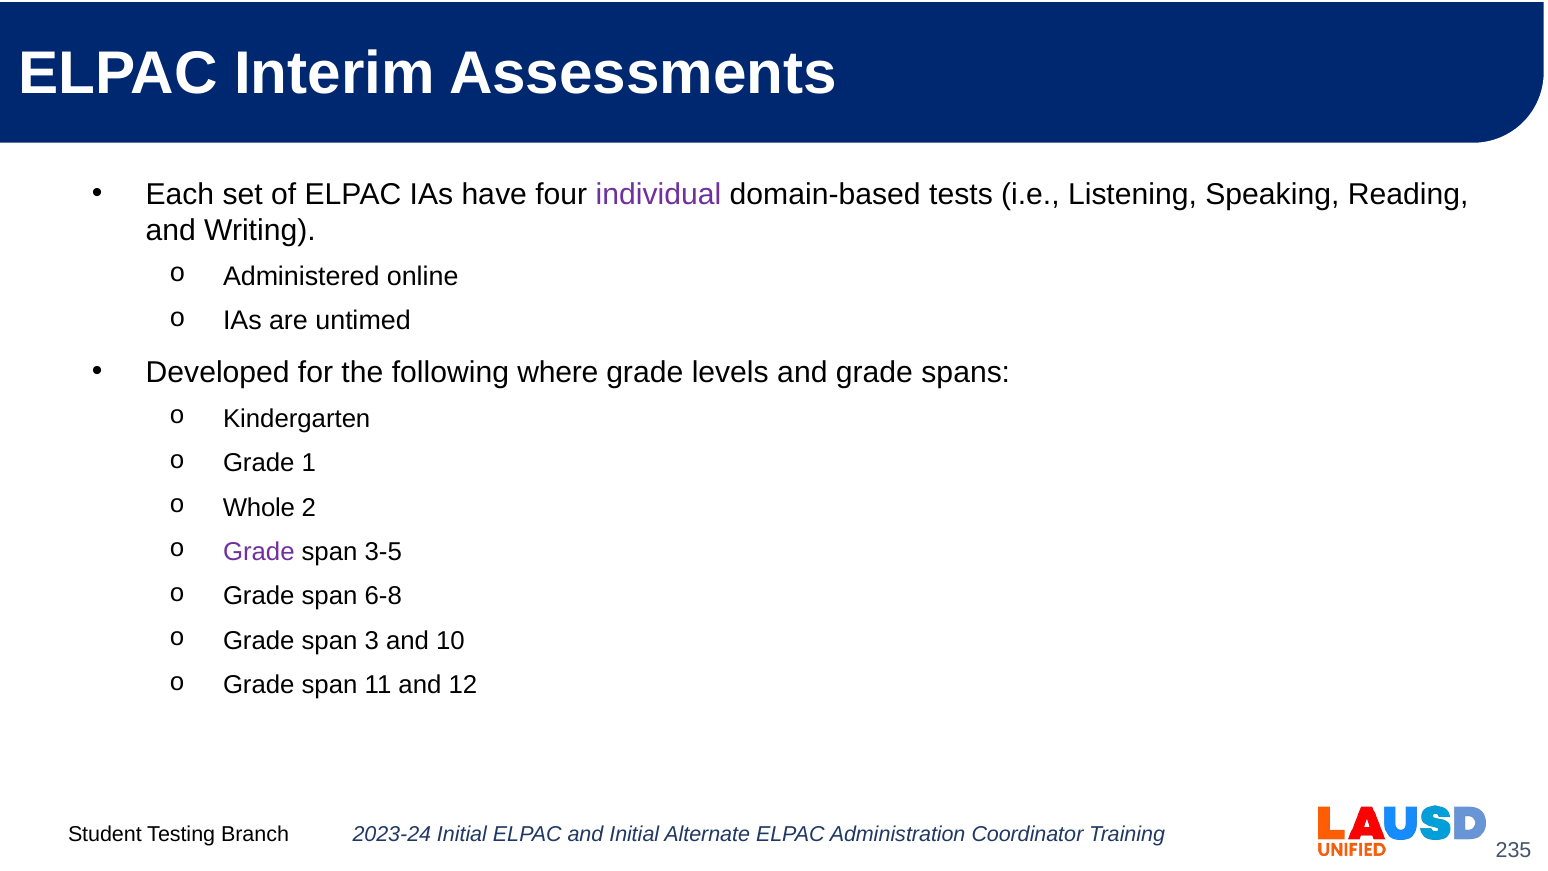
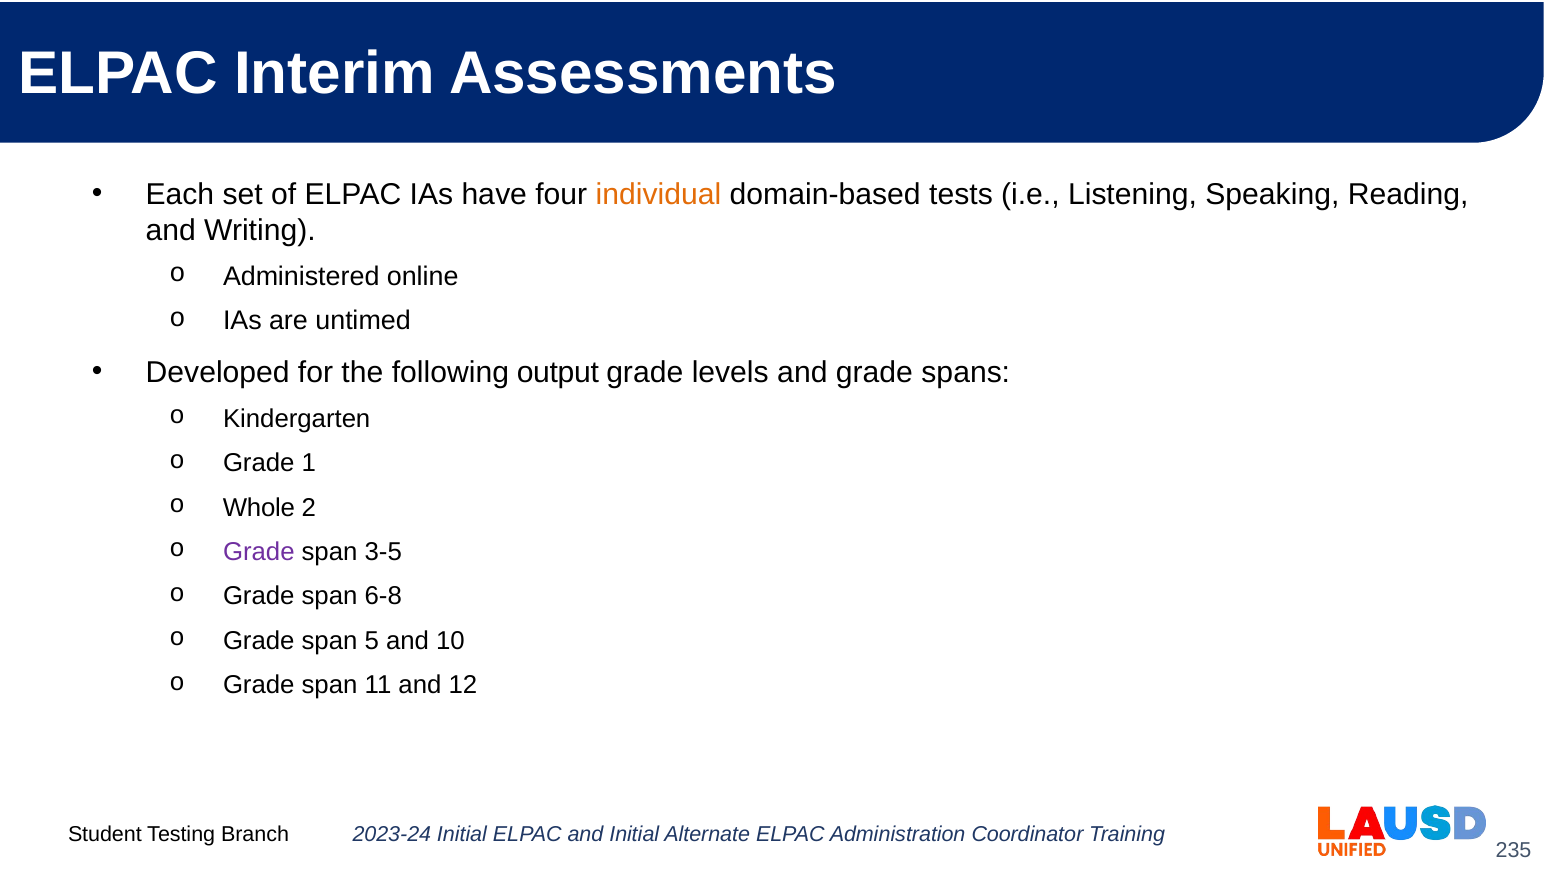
individual colour: purple -> orange
where: where -> output
3: 3 -> 5
